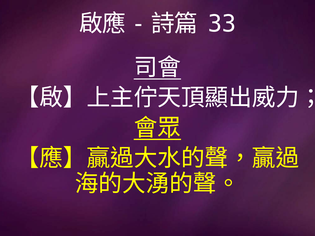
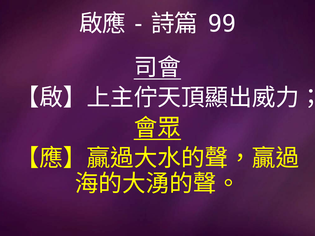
33: 33 -> 99
